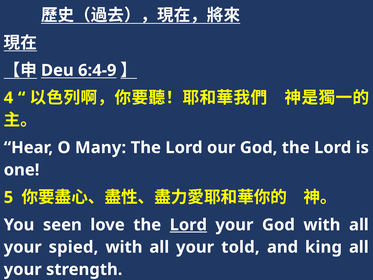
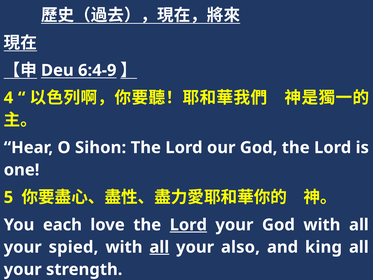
Many: Many -> Sihon
seen: seen -> each
all at (159, 247) underline: none -> present
told: told -> also
